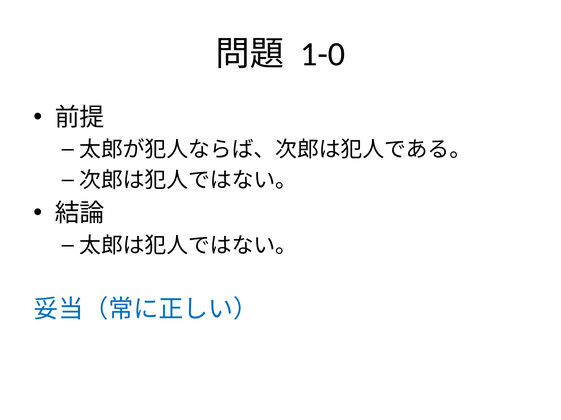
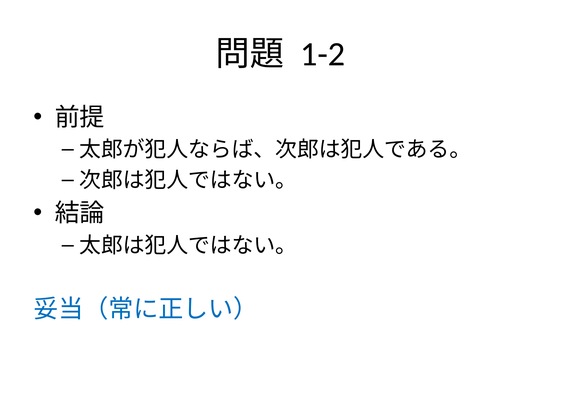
1-0: 1-0 -> 1-2
